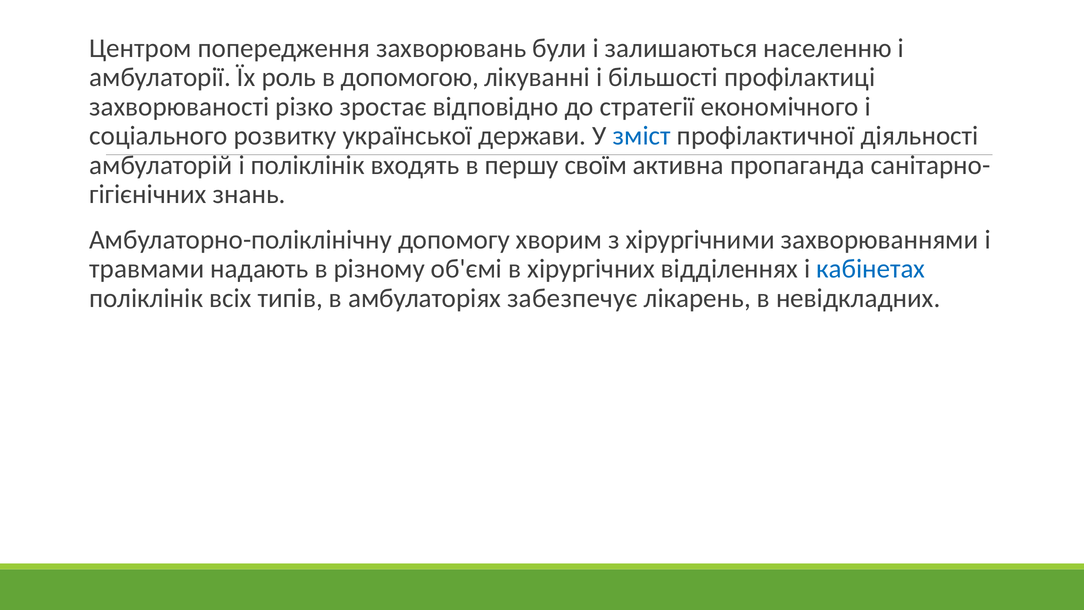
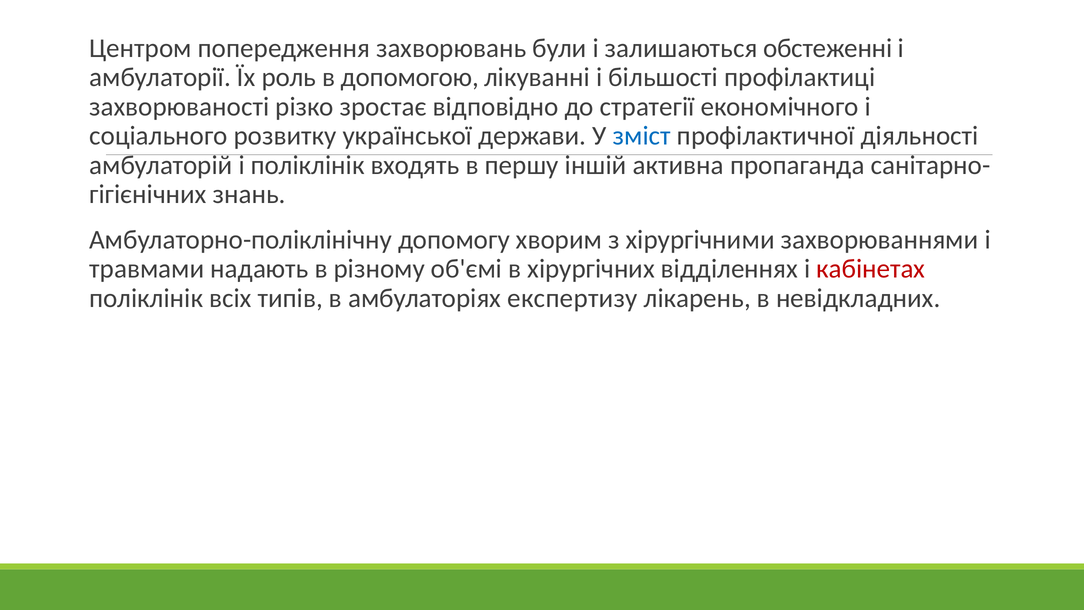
населенню: населенню -> обстеженні
своїм: своїм -> іншій
кабінетах colour: blue -> red
забезпечує: забезпечує -> експертизу
